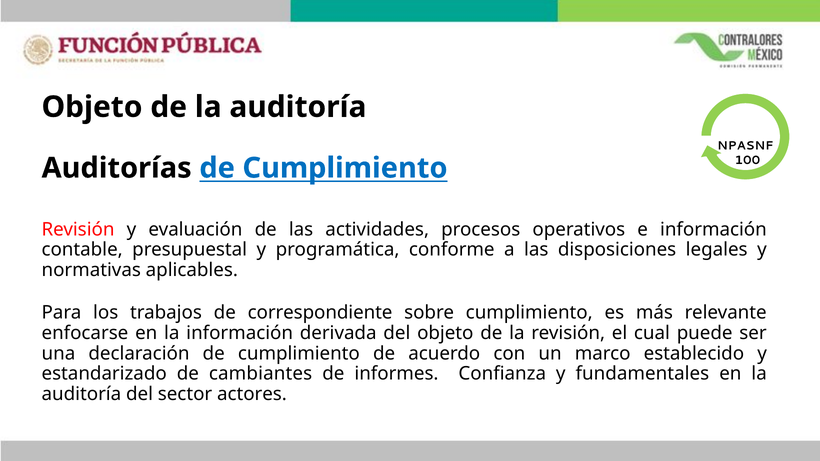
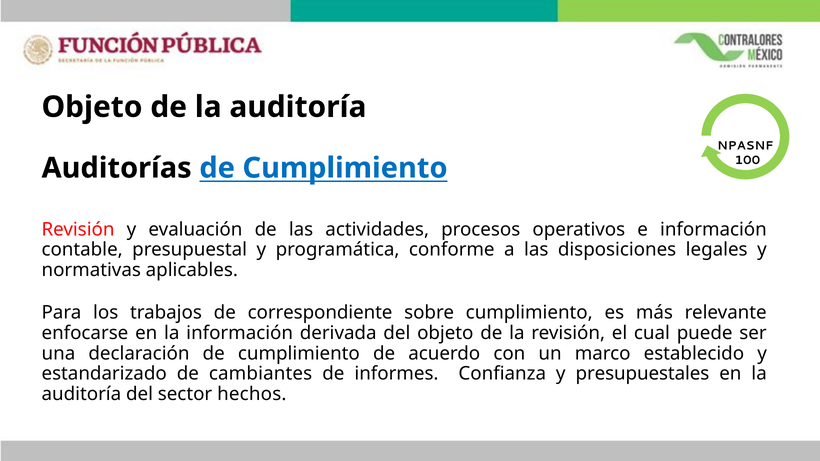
fundamentales: fundamentales -> presupuestales
actores: actores -> hechos
